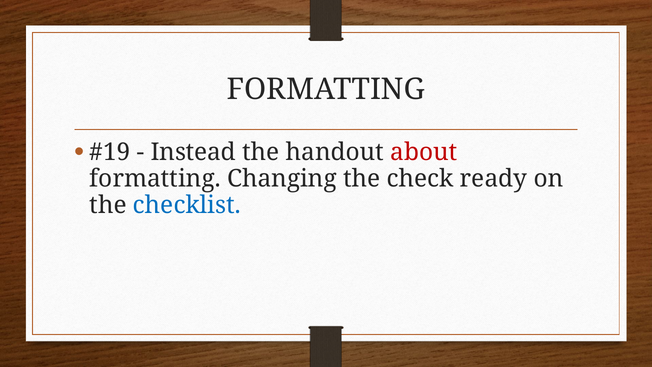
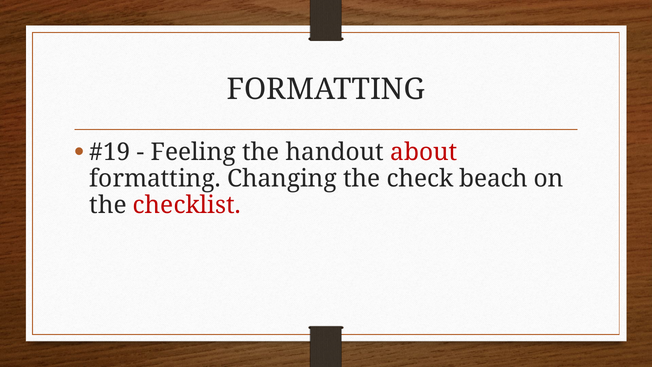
Instead: Instead -> Feeling
ready: ready -> beach
checklist colour: blue -> red
